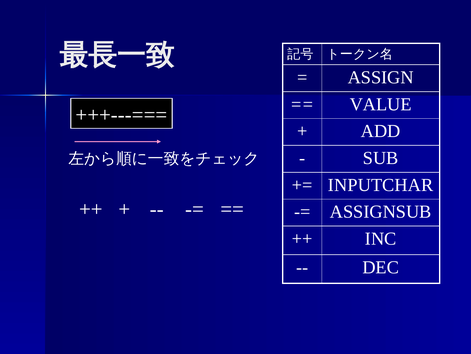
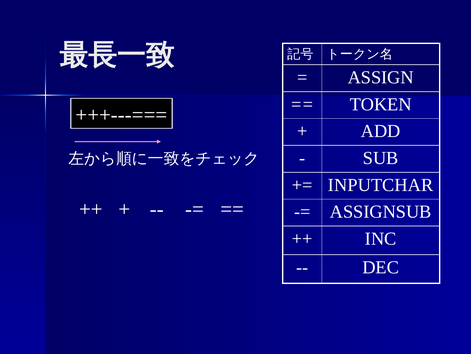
VALUE: VALUE -> TOKEN
